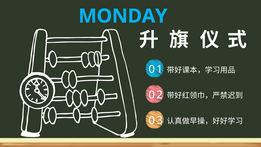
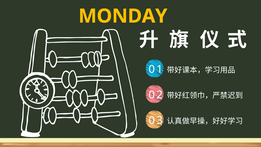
MONDAY colour: light blue -> yellow
